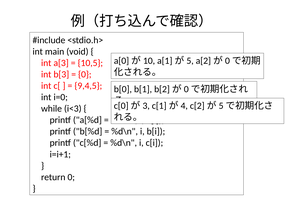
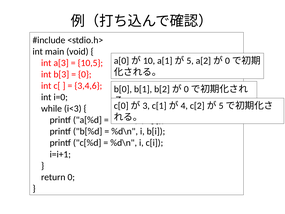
9,4,5: 9,4,5 -> 3,4,6
